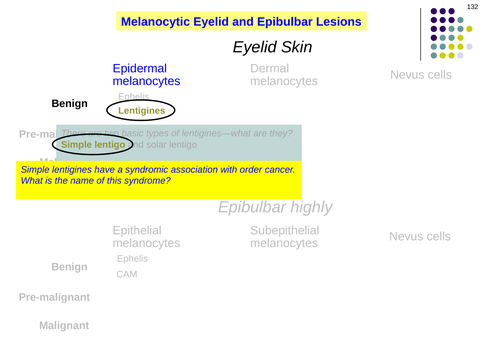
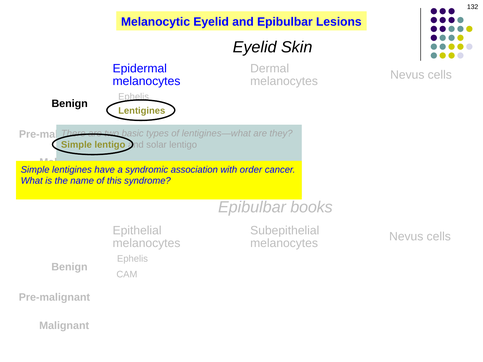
highly: highly -> books
